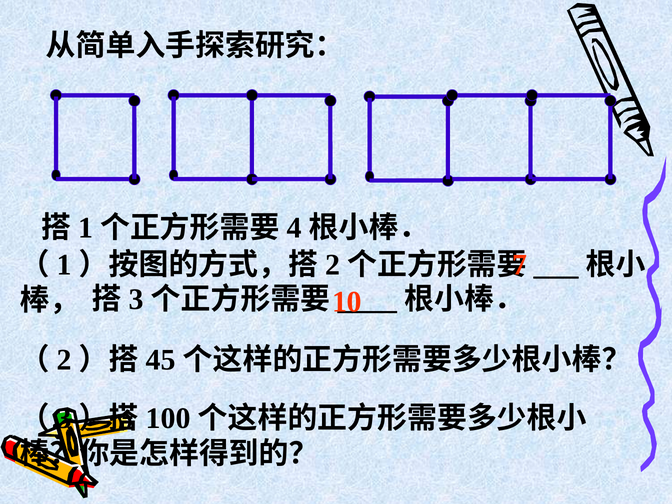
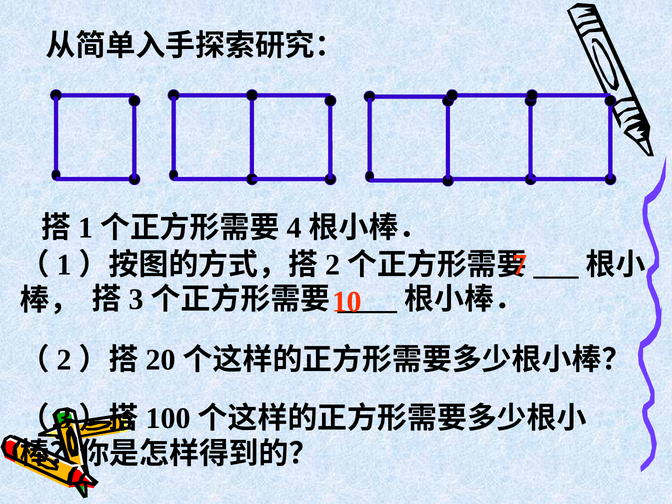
45: 45 -> 20
